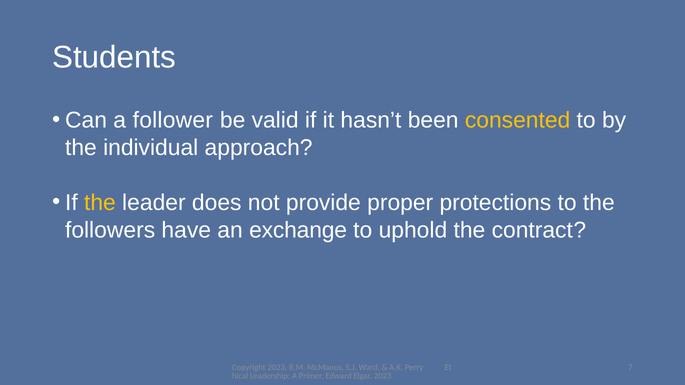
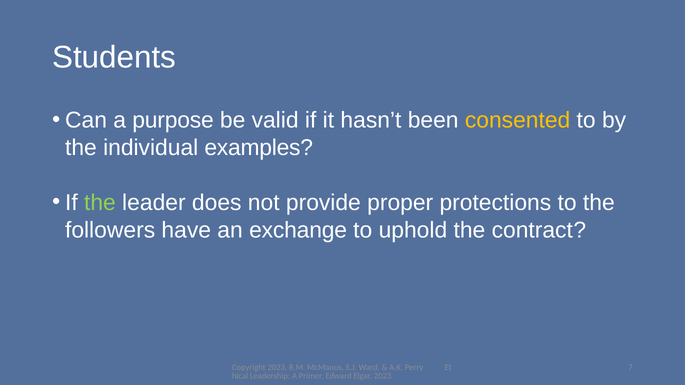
follower: follower -> purpose
approach: approach -> examples
the at (100, 203) colour: yellow -> light green
